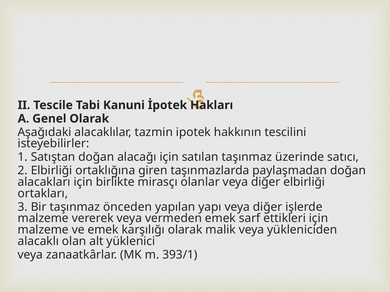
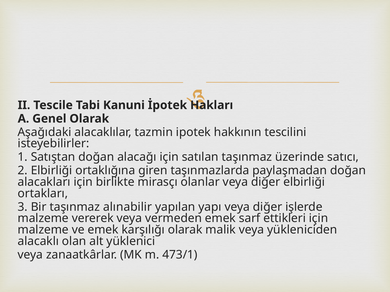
önceden: önceden -> alınabilir
393/1: 393/1 -> 473/1
